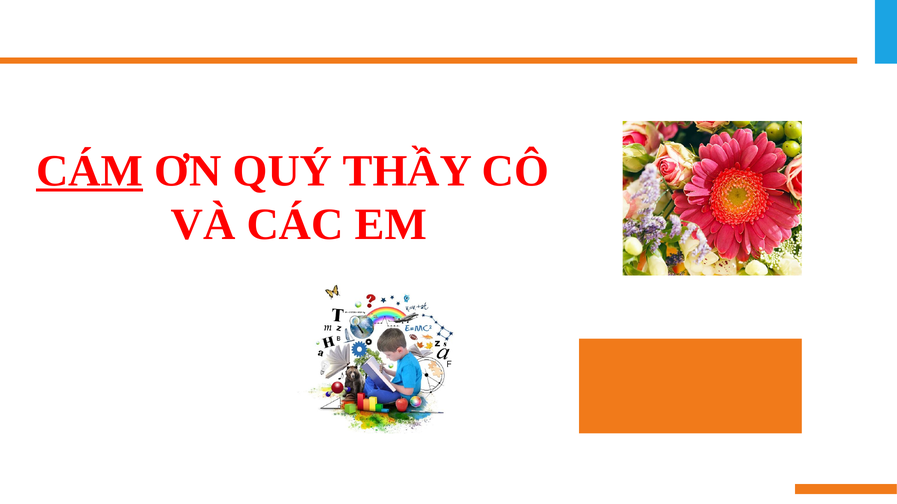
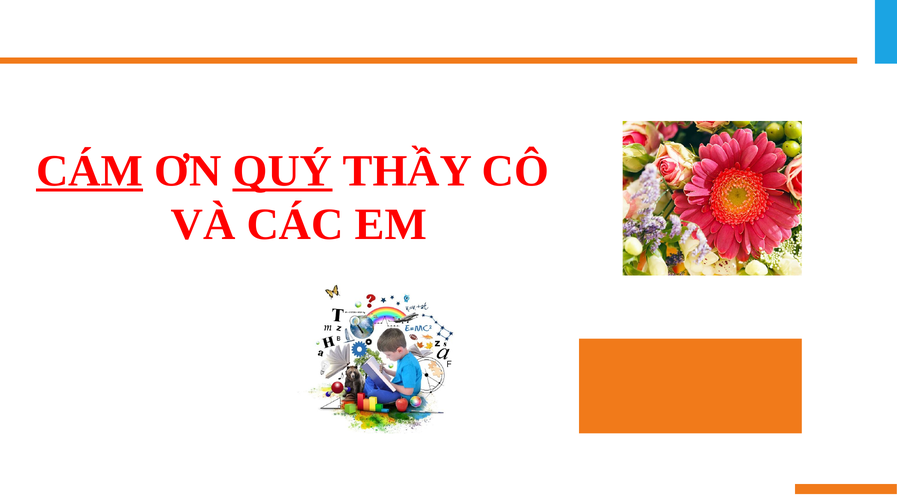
QUÝ underline: none -> present
